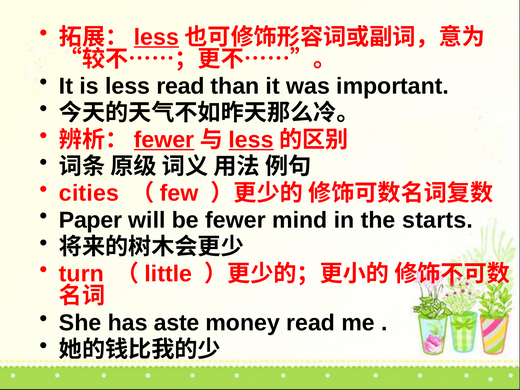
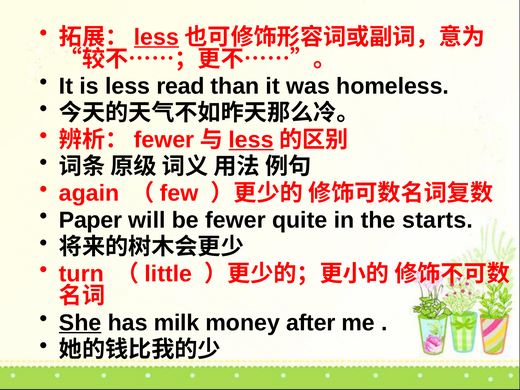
important: important -> homeless
fewer at (164, 140) underline: present -> none
cities: cities -> again
mind: mind -> quite
She underline: none -> present
aste: aste -> milk
money read: read -> after
